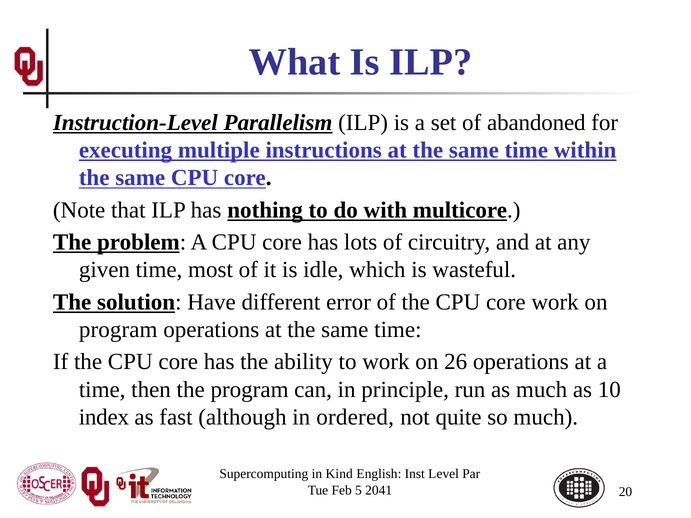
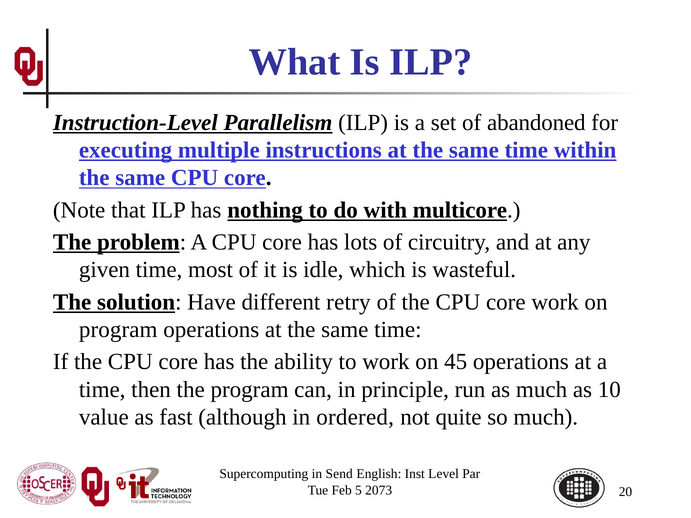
error: error -> retry
26: 26 -> 45
index: index -> value
Kind: Kind -> Send
2041: 2041 -> 2073
